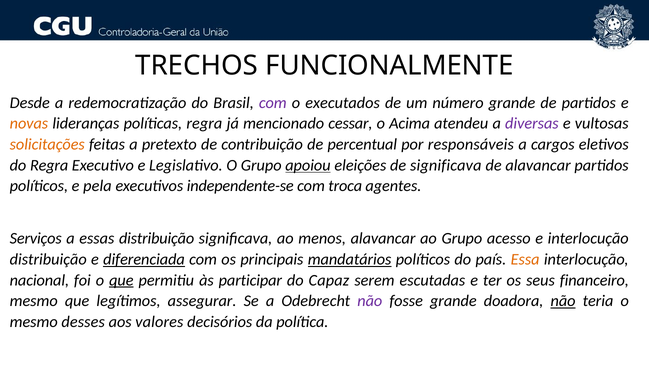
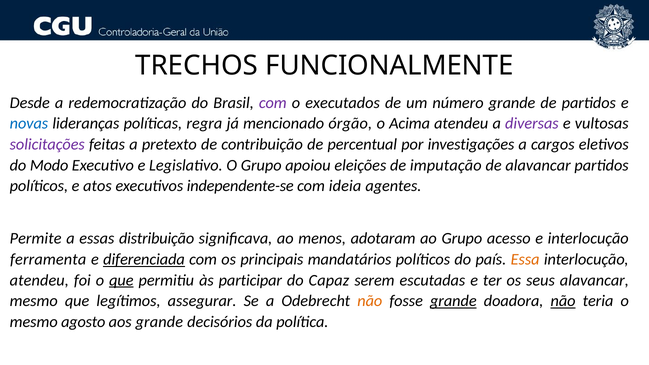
novas colour: orange -> blue
cessar: cessar -> órgão
solicitações colour: orange -> purple
responsáveis: responsáveis -> investigações
do Regra: Regra -> Modo
apoiou underline: present -> none
de significava: significava -> imputação
pela: pela -> atos
troca: troca -> ideia
Serviços: Serviços -> Permite
menos alavancar: alavancar -> adotaram
distribuição at (48, 259): distribuição -> ferramenta
mandatários underline: present -> none
nacional at (39, 280): nacional -> atendeu
seus financeiro: financeiro -> alavancar
não at (370, 301) colour: purple -> orange
grande at (453, 301) underline: none -> present
desses: desses -> agosto
aos valores: valores -> grande
